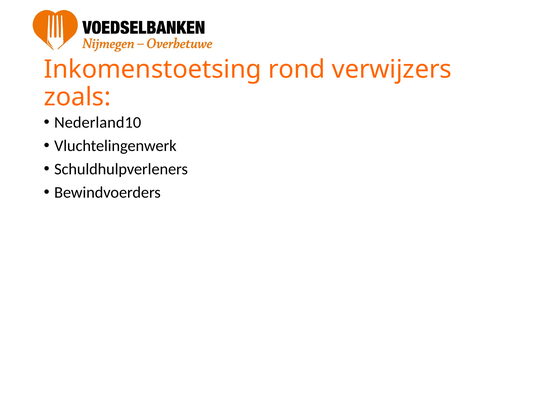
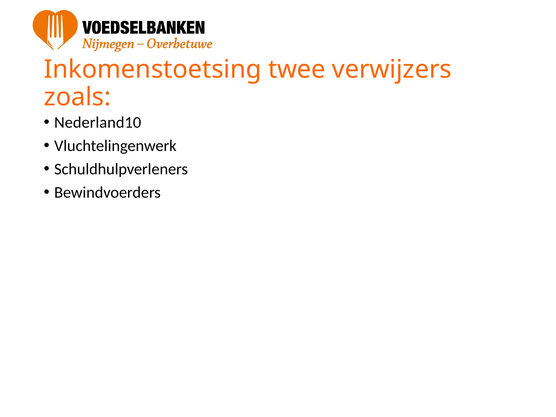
rond: rond -> twee
